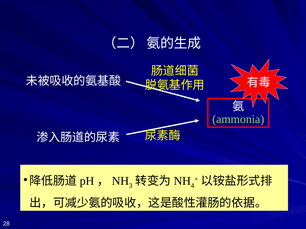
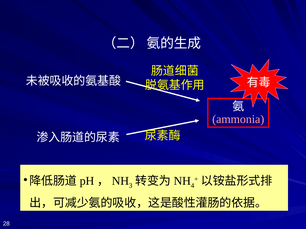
ammonia colour: light green -> pink
